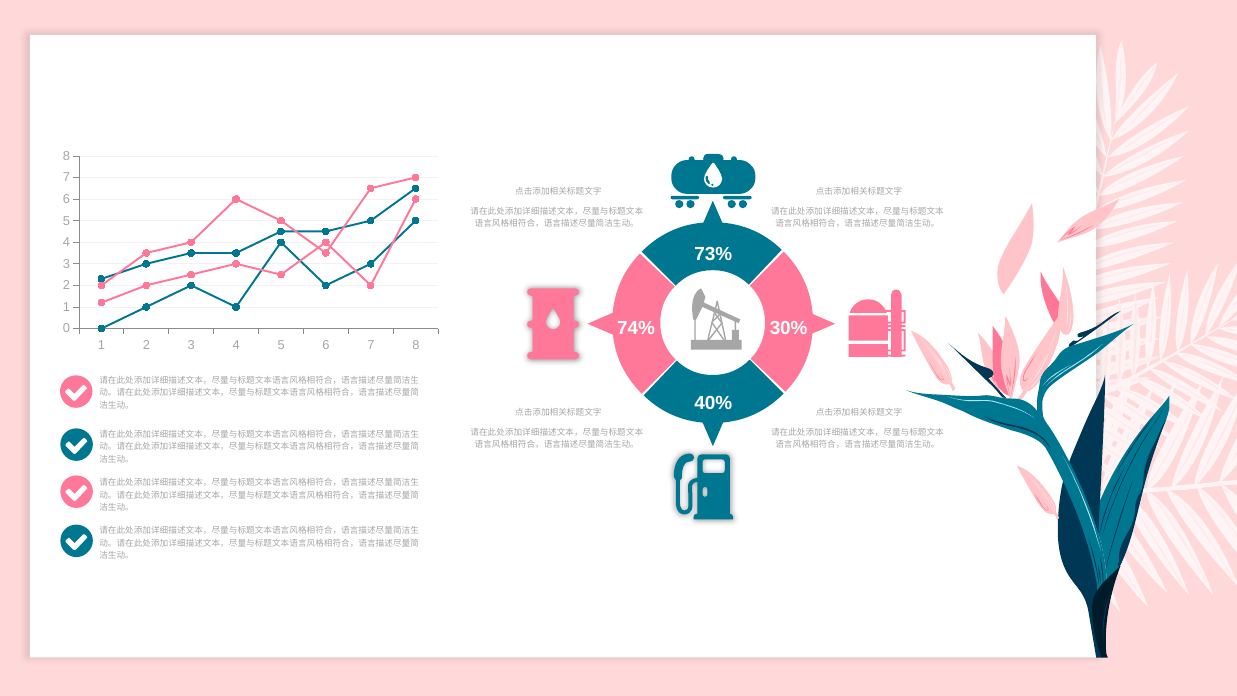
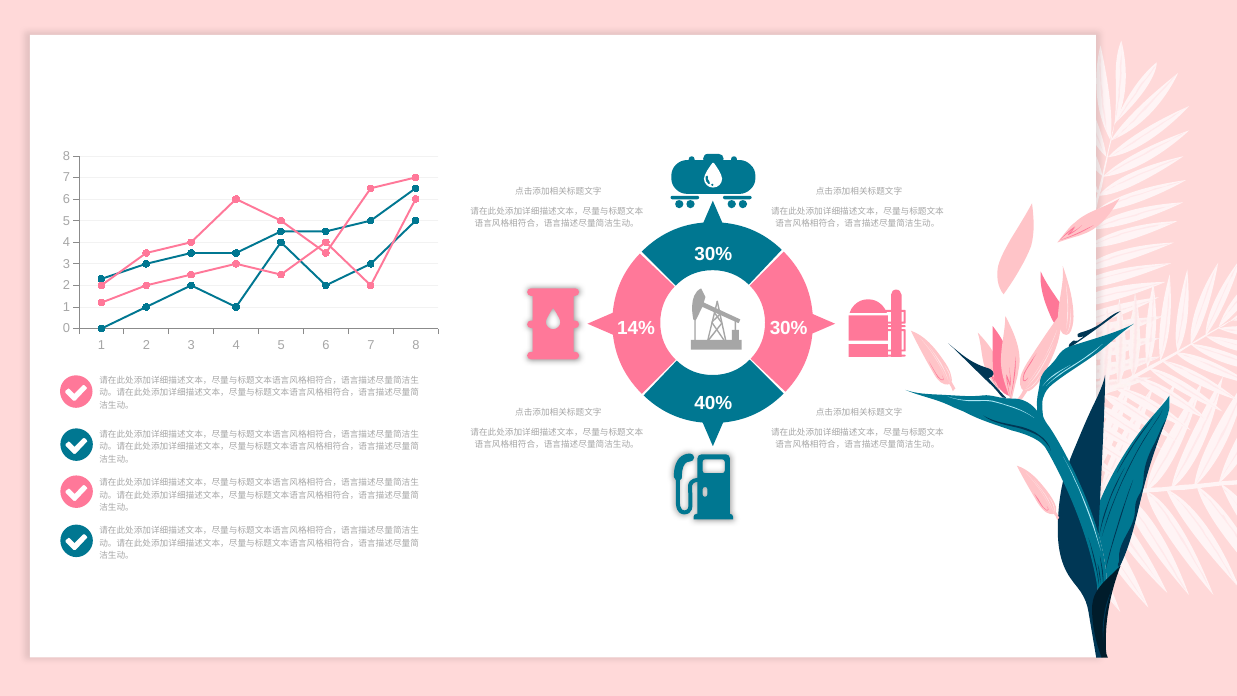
73% at (713, 255): 73% -> 30%
74%: 74% -> 14%
